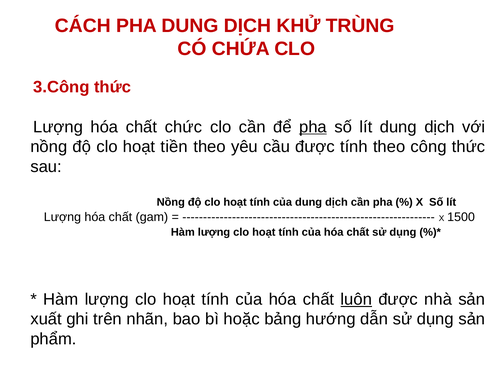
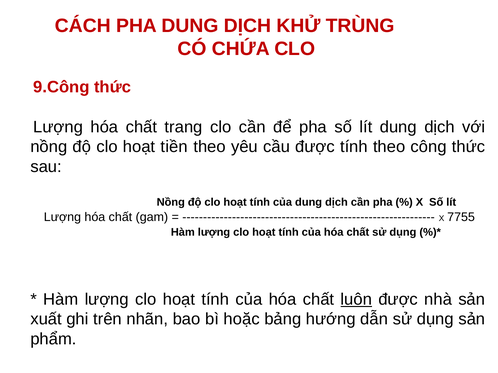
3.Công: 3.Công -> 9.Công
chức: chức -> trang
pha at (313, 127) underline: present -> none
1500: 1500 -> 7755
